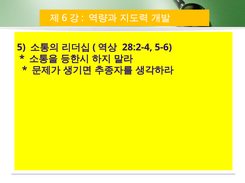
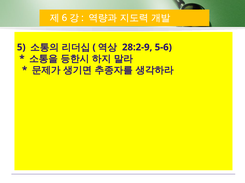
28:2-4: 28:2-4 -> 28:2-9
